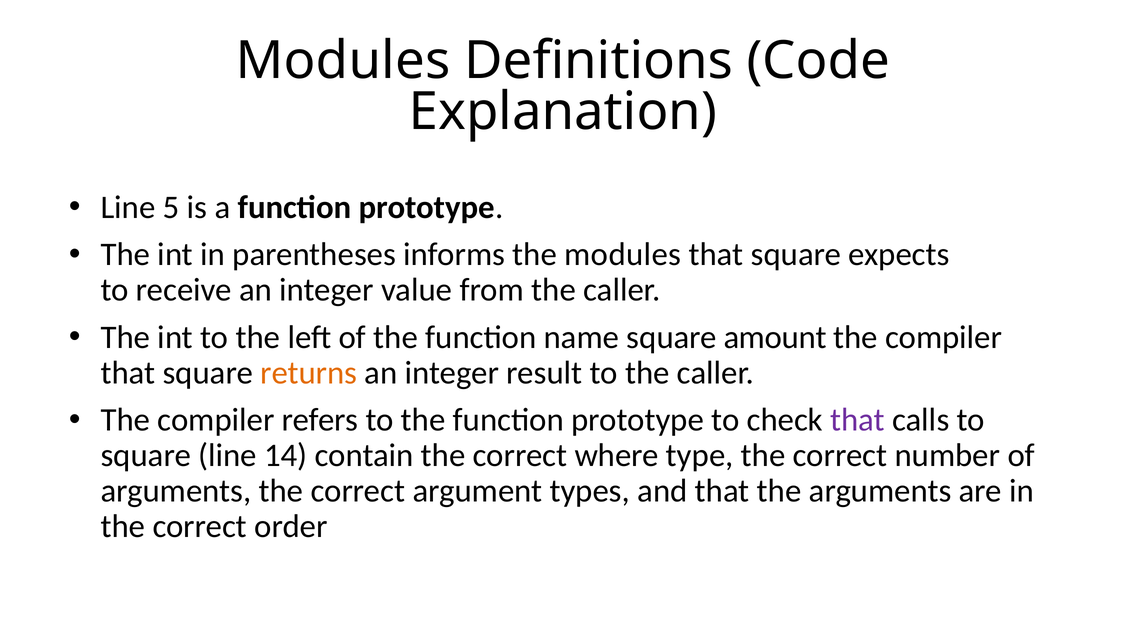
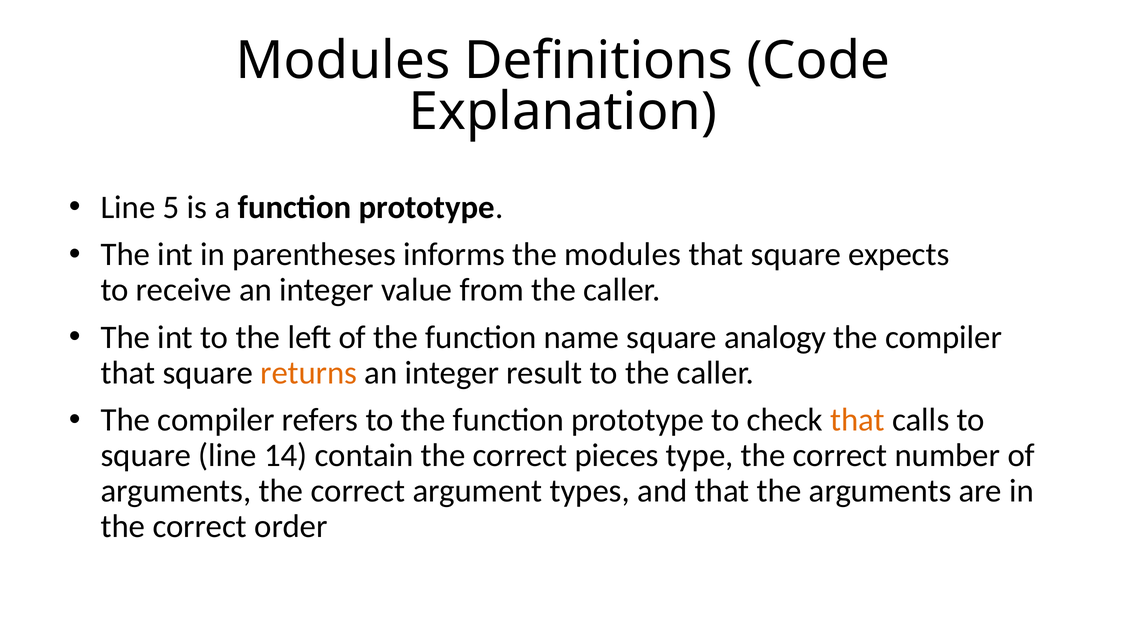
amount: amount -> analogy
that at (858, 420) colour: purple -> orange
where: where -> pieces
